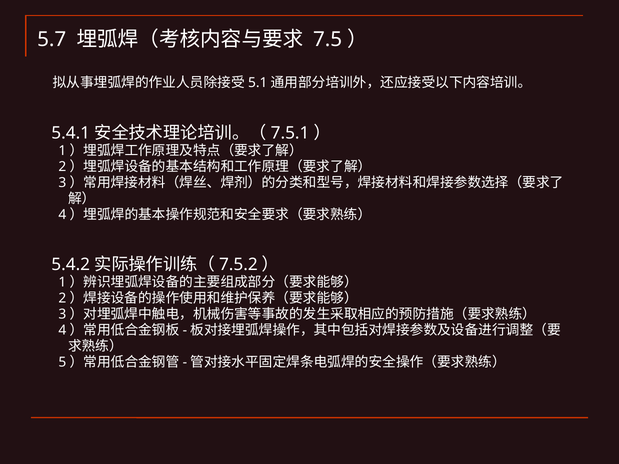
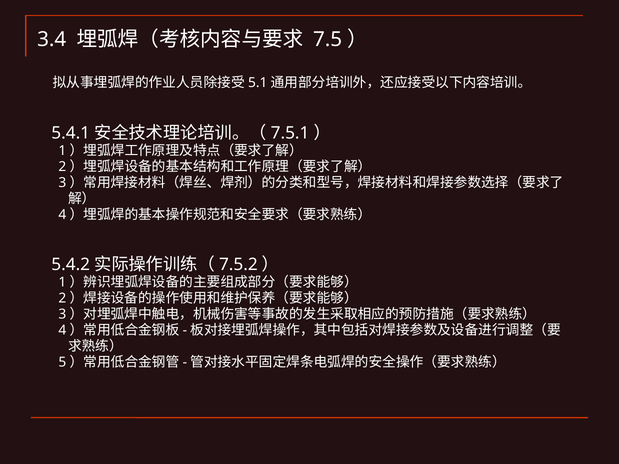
5.7: 5.7 -> 3.4
